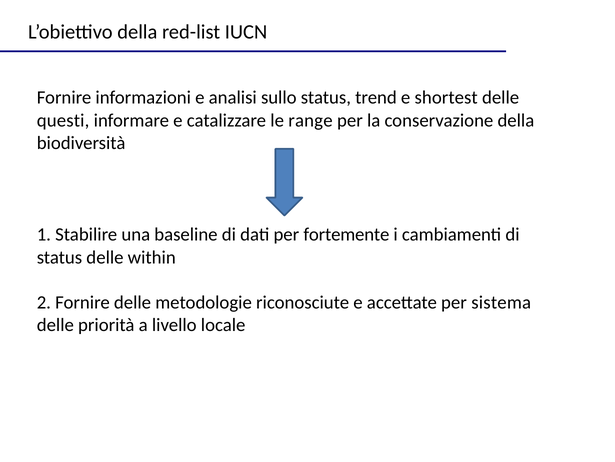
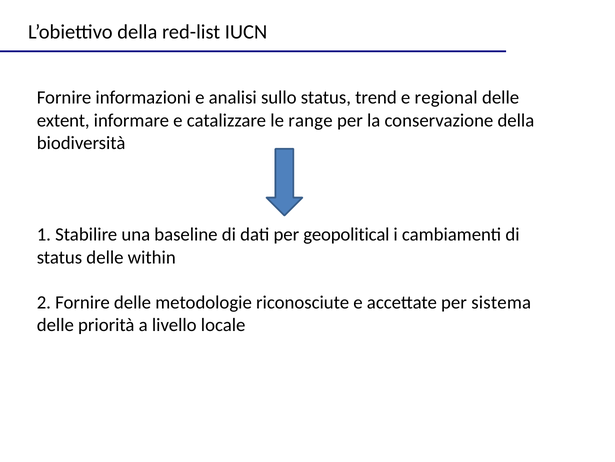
shortest: shortest -> regional
questi: questi -> extent
fortemente: fortemente -> geopolitical
